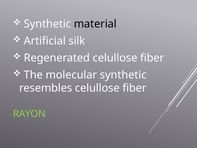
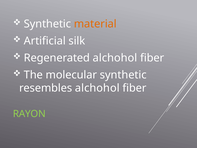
material colour: black -> orange
Regenerated celullose: celullose -> alchohol
resembles celullose: celullose -> alchohol
